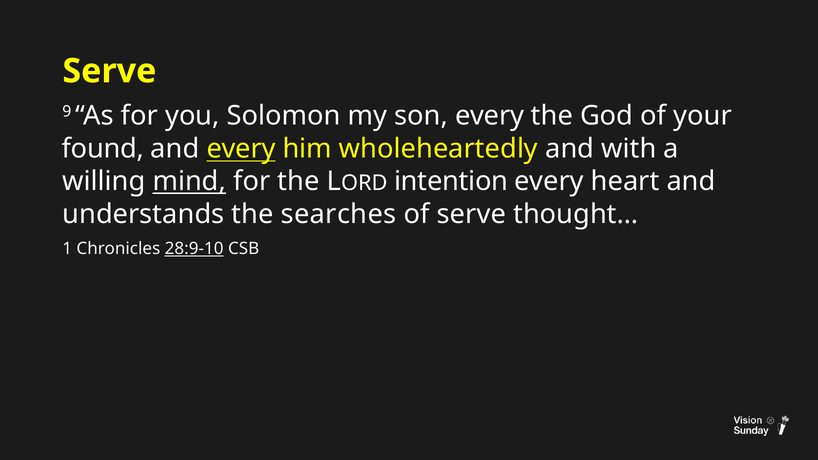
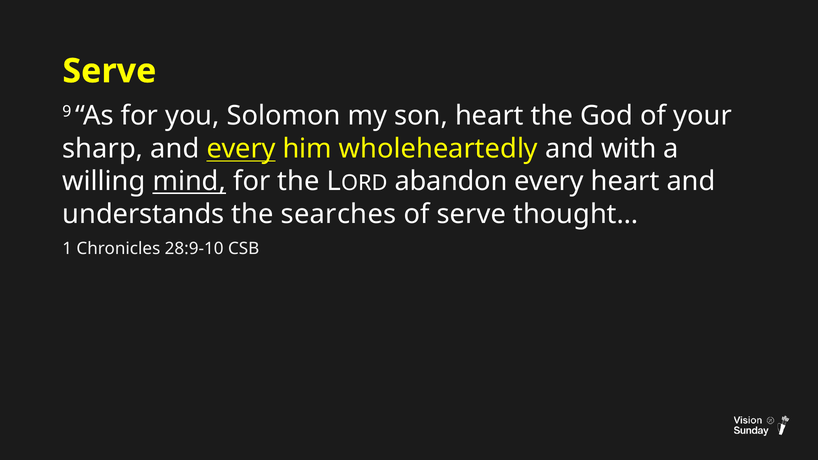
son every: every -> heart
found: found -> sharp
intention: intention -> abandon
28:9-10 underline: present -> none
